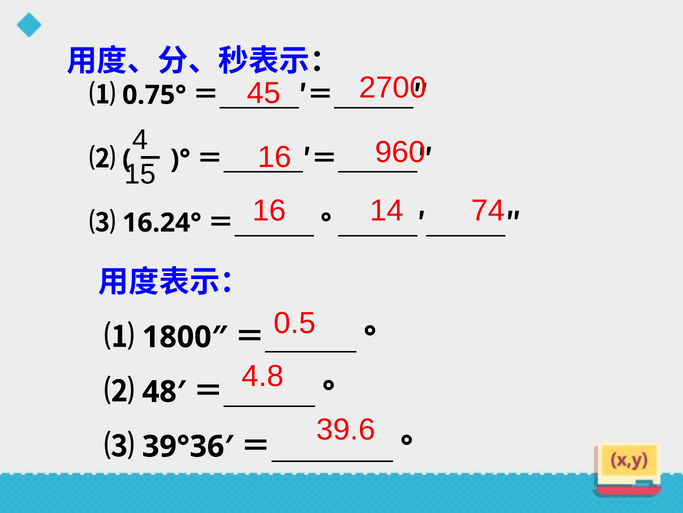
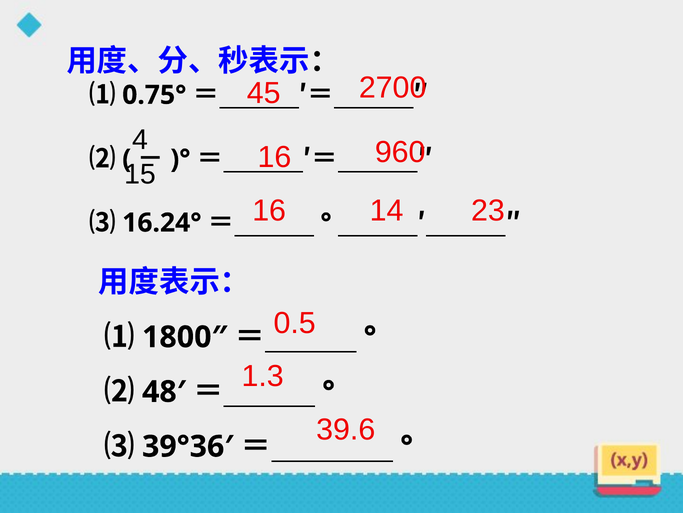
74: 74 -> 23
4.8: 4.8 -> 1.3
